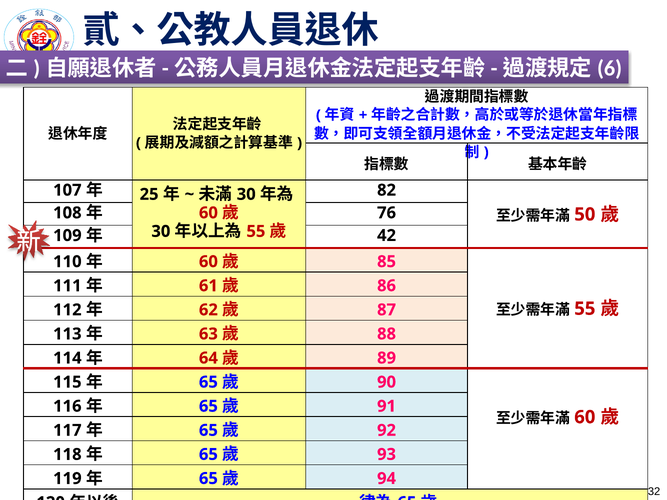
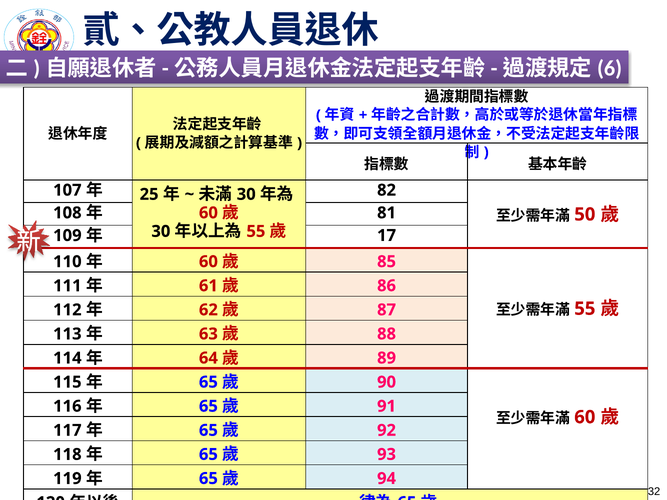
76: 76 -> 81
42: 42 -> 17
